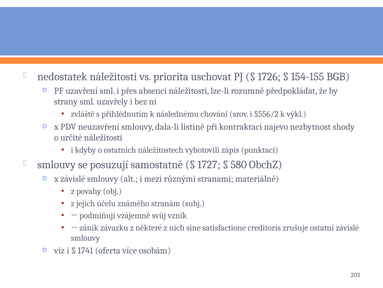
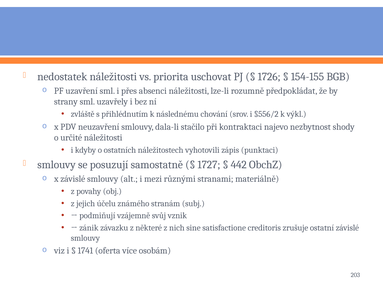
listině: listině -> stačilo
580: 580 -> 442
